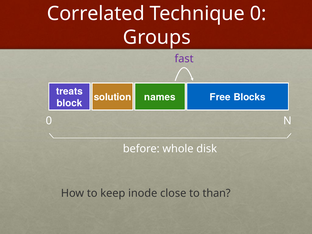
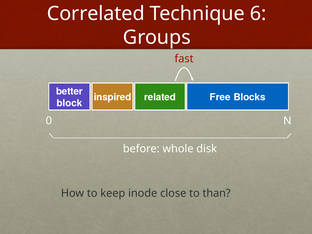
Technique 0: 0 -> 6
fast colour: purple -> red
treats: treats -> better
solution: solution -> inspired
names: names -> related
